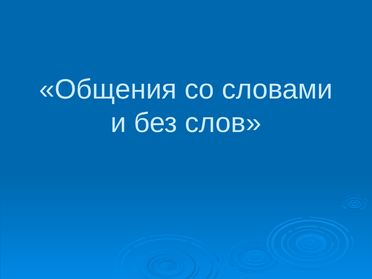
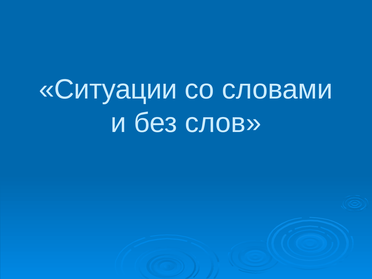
Общения: Общения -> Ситуации
